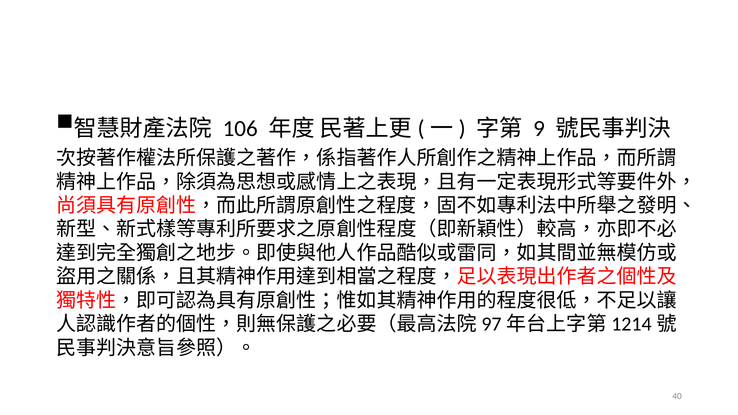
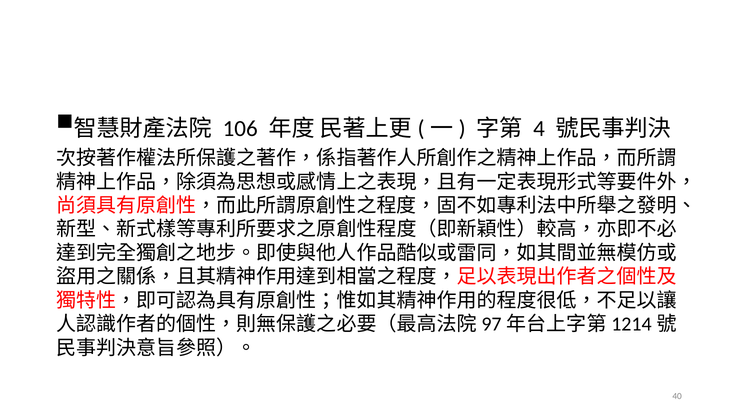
9: 9 -> 4
